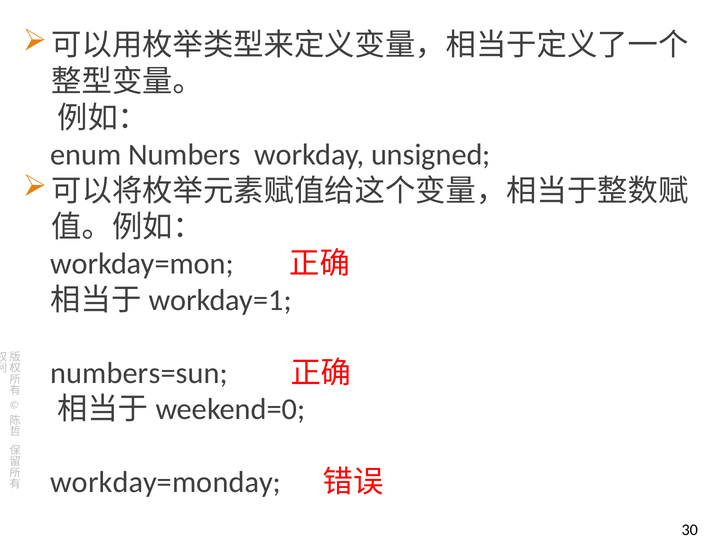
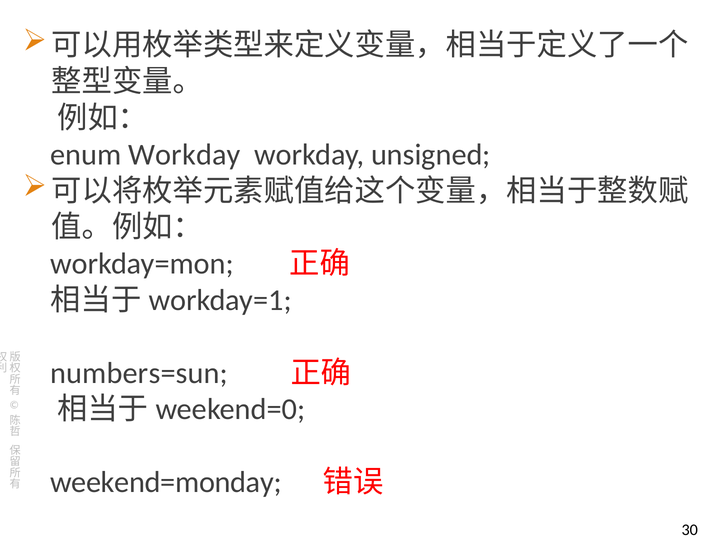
enum Numbers: Numbers -> Workday
workday=monday: workday=monday -> weekend=monday
